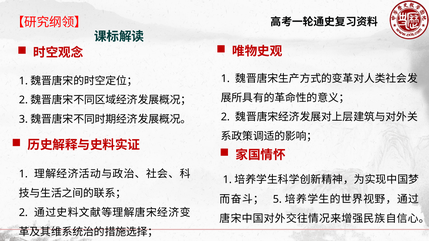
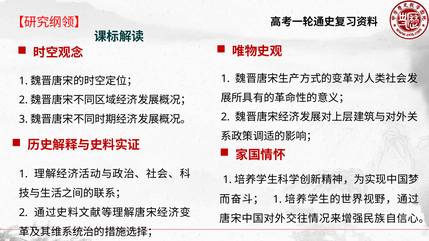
5 at (277, 200): 5 -> 1
